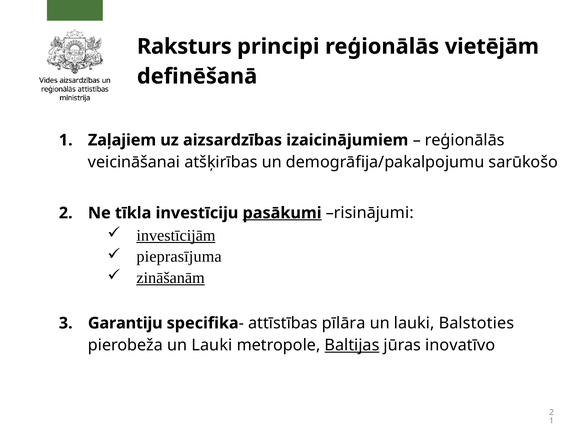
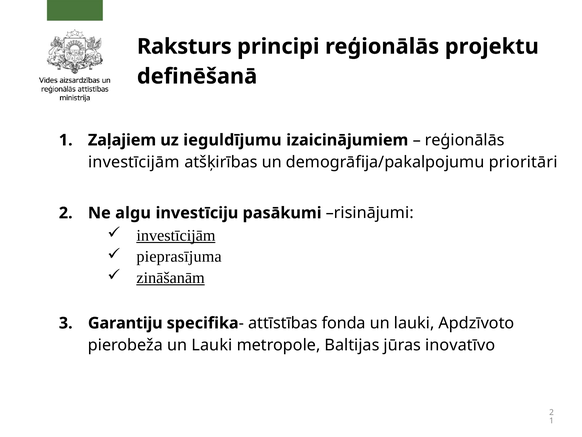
vietējām: vietējām -> projektu
aizsardzības: aizsardzības -> ieguldījumu
veicināšanai at (134, 162): veicināšanai -> investīcijām
sarūkošo: sarūkošo -> prioritāri
tīkla: tīkla -> algu
pasākumi underline: present -> none
pīlāra: pīlāra -> fonda
Balstoties: Balstoties -> Apdzīvoto
Baltijas underline: present -> none
